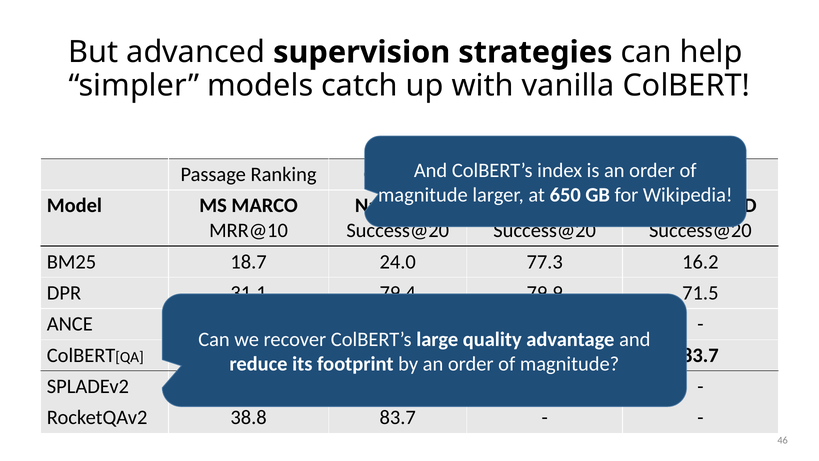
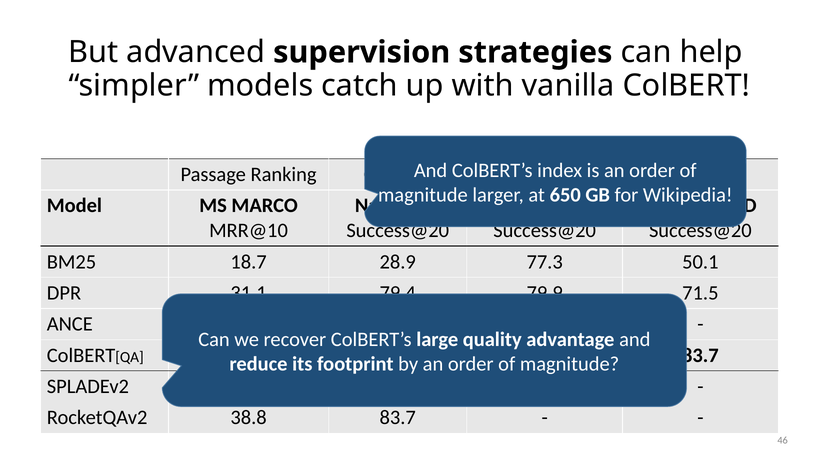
24.0: 24.0 -> 28.9
16.2: 16.2 -> 50.1
